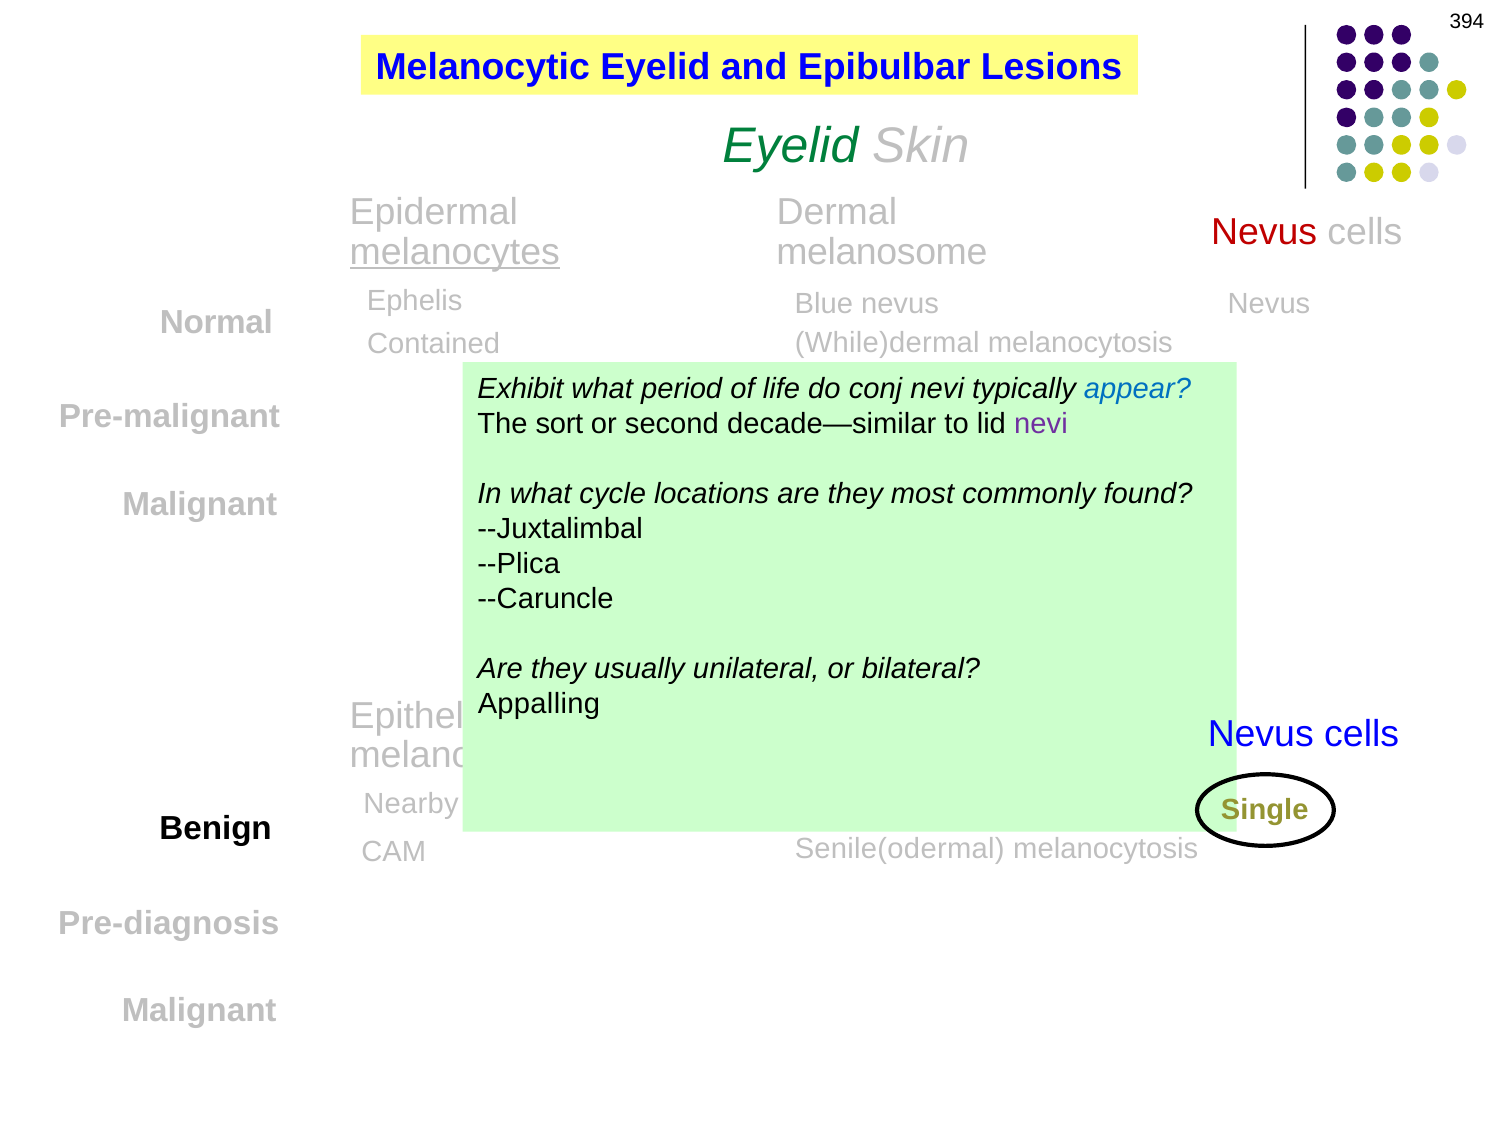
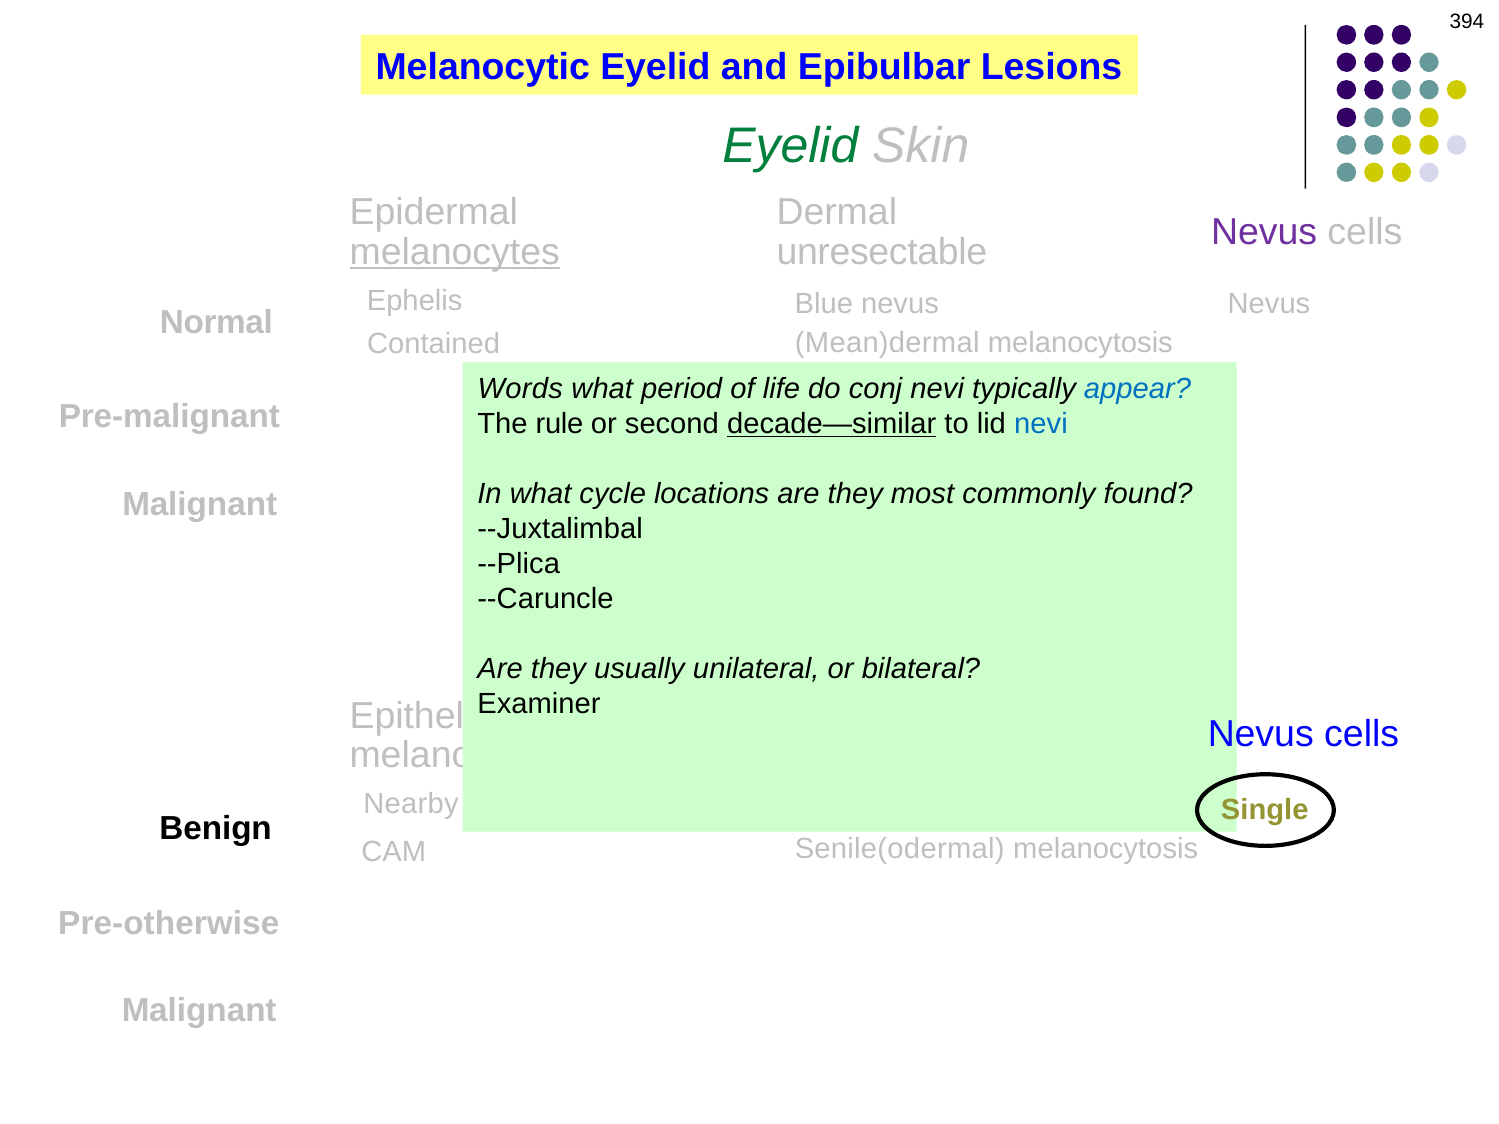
Nevus at (1264, 232) colour: red -> purple
melanosome: melanosome -> unresectable
While)dermal: While)dermal -> Mean)dermal
Exhibit: Exhibit -> Words
sort: sort -> rule
decade—similar underline: none -> present
nevi at (1041, 424) colour: purple -> blue
Appalling: Appalling -> Examiner
Pre-diagnosis: Pre-diagnosis -> Pre-otherwise
